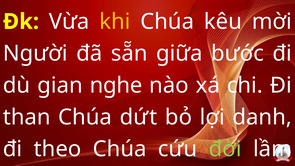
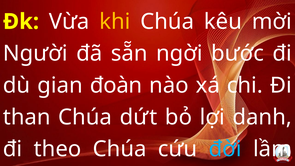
giữa: giữa -> ngời
nghe: nghe -> đoàn
đời colour: light green -> light blue
